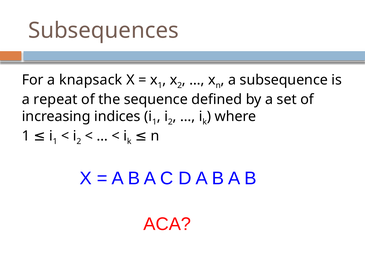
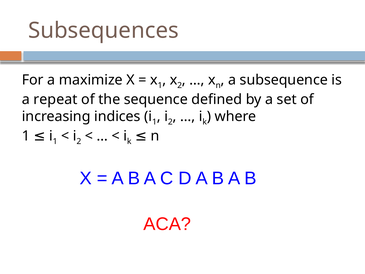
knapsack: knapsack -> maximize
